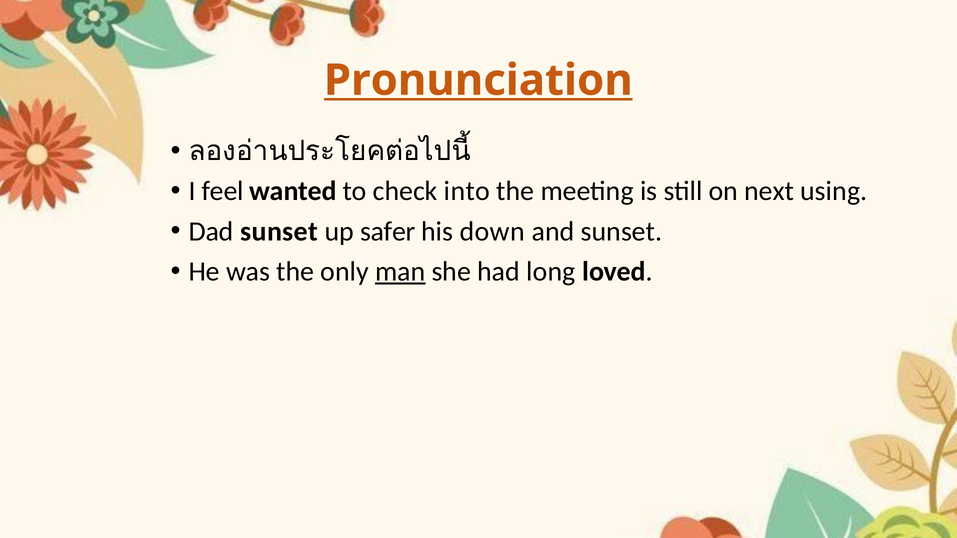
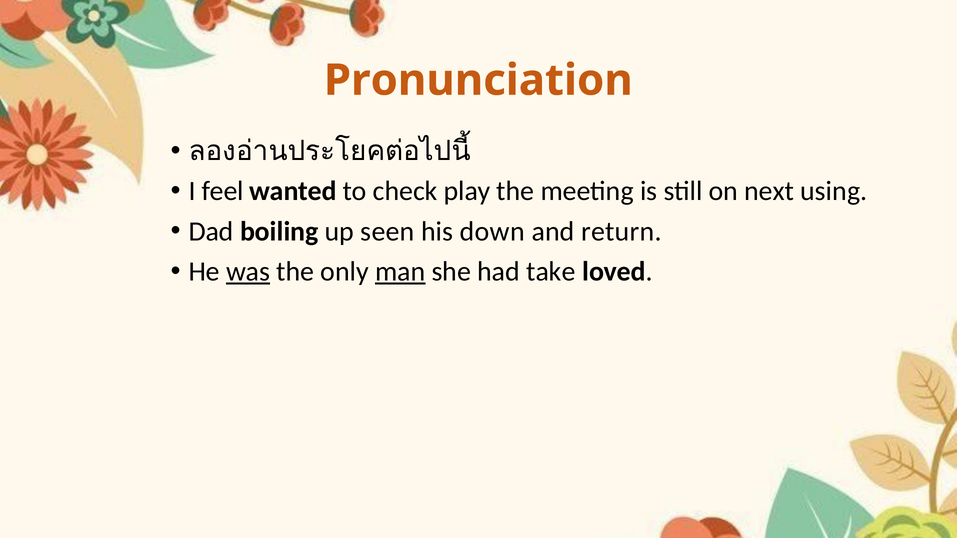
Pronunciation underline: present -> none
into: into -> play
Dad sunset: sunset -> boiling
safer: safer -> seen
and sunset: sunset -> return
was underline: none -> present
long: long -> take
